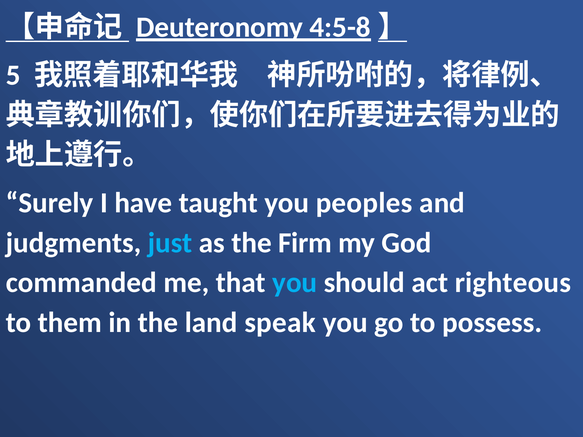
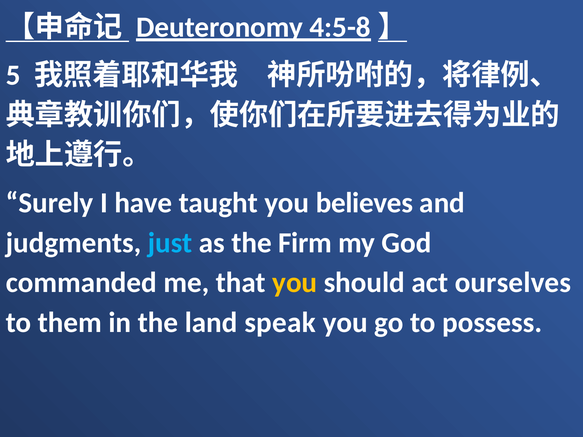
peoples: peoples -> believes
you at (295, 283) colour: light blue -> yellow
righteous: righteous -> ourselves
